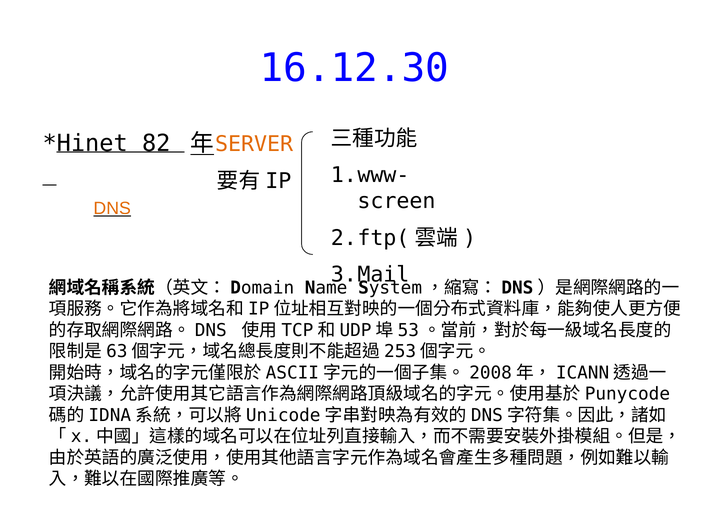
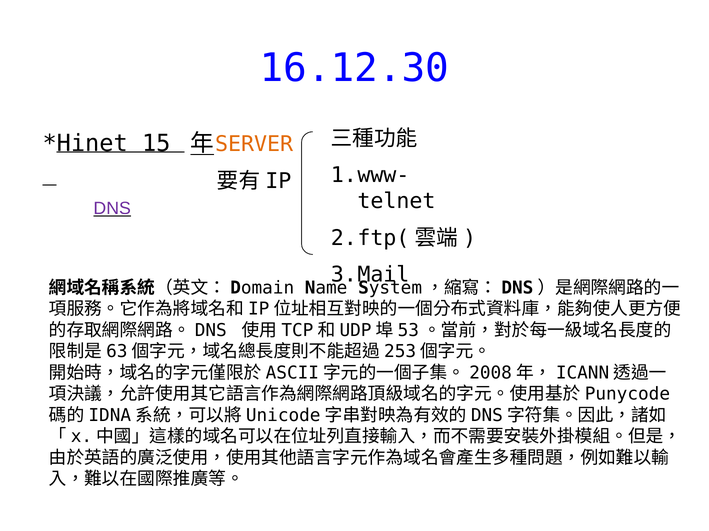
82: 82 -> 15
screen: screen -> telnet
DNS colour: orange -> purple
